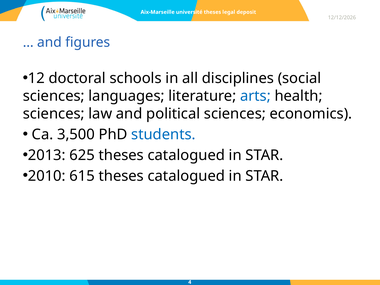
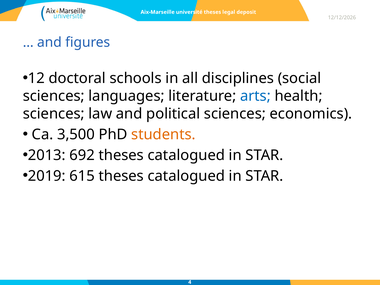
students colour: blue -> orange
625: 625 -> 692
2010: 2010 -> 2019
